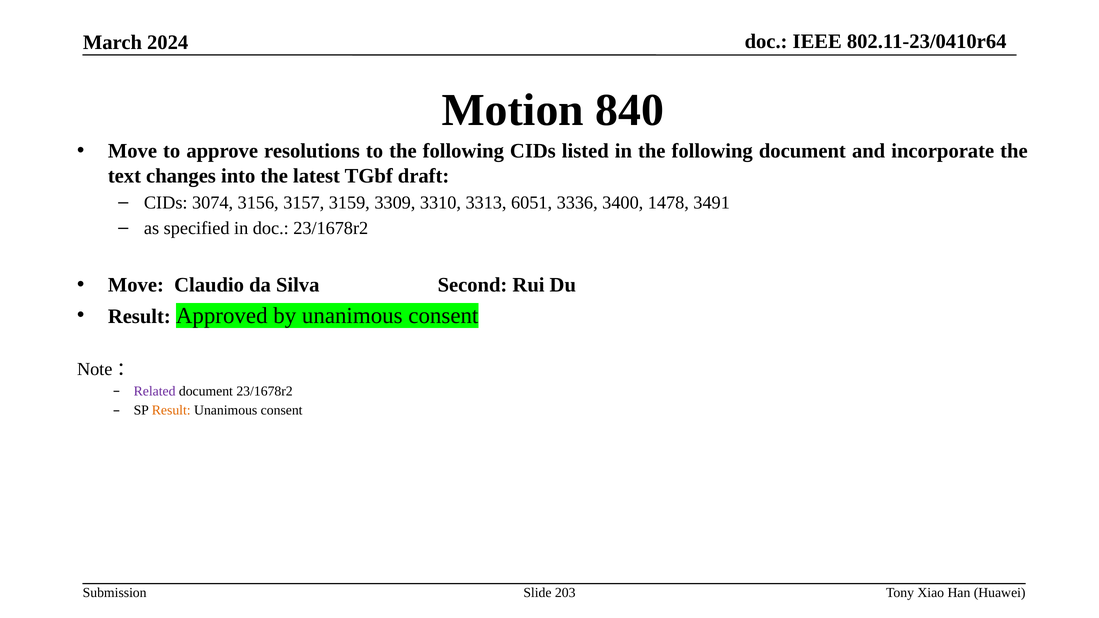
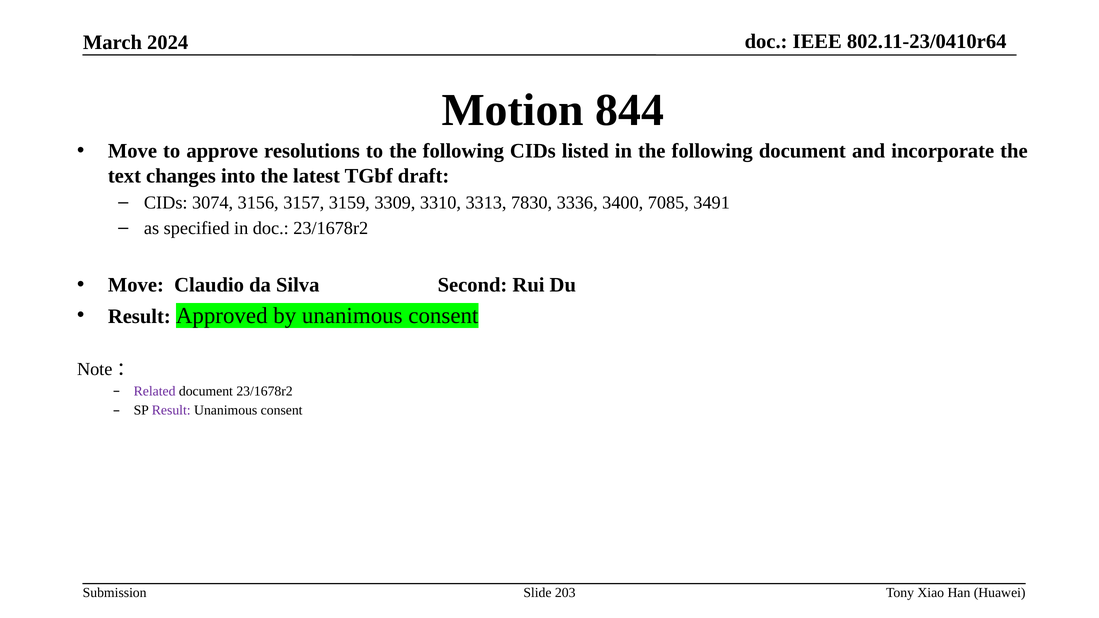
840: 840 -> 844
6051: 6051 -> 7830
1478: 1478 -> 7085
Result at (171, 410) colour: orange -> purple
